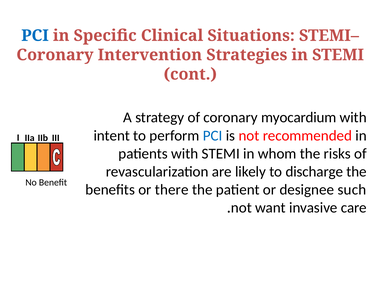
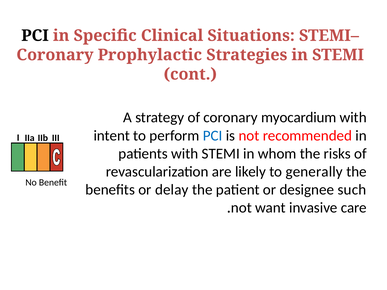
PCI at (35, 36) colour: blue -> black
Intervention: Intervention -> Prophylactic
discharge: discharge -> generally
there: there -> delay
